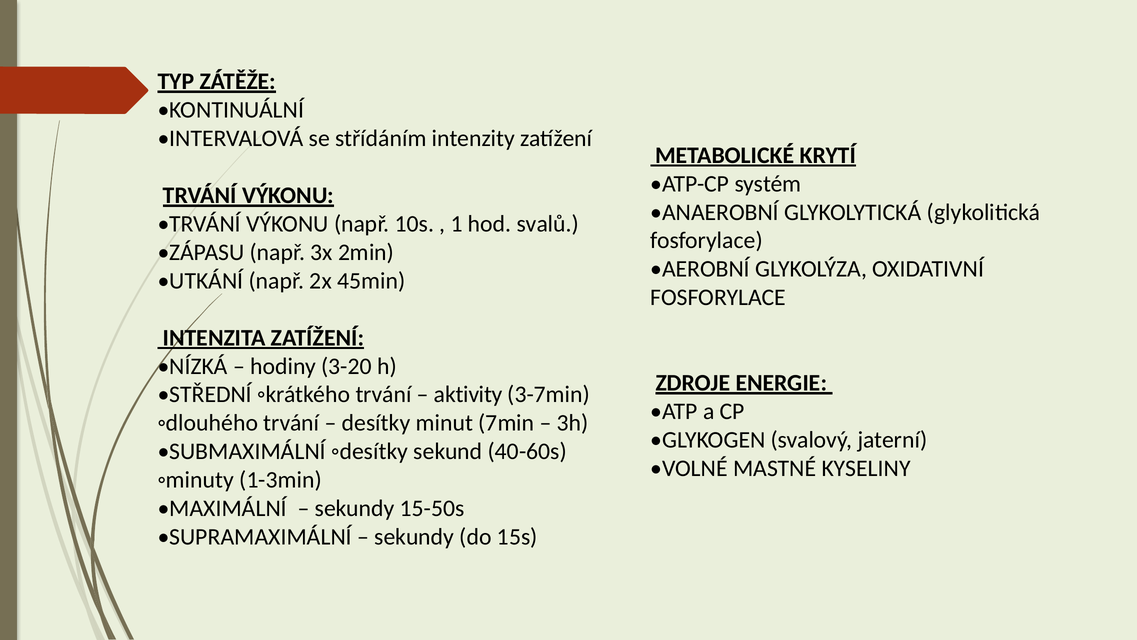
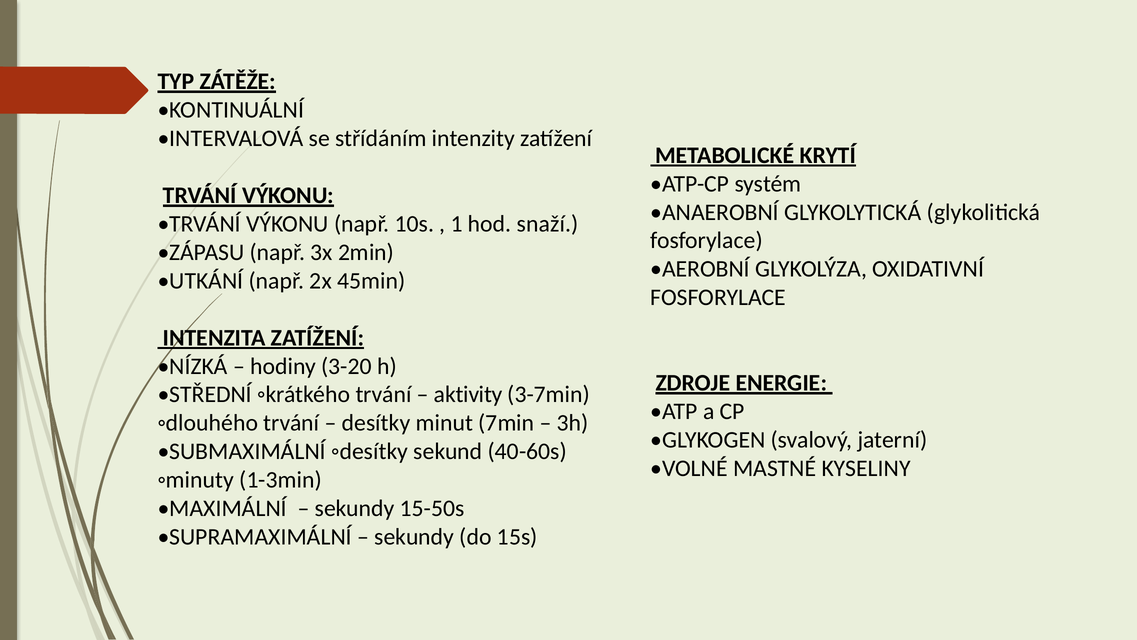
svalů: svalů -> snaží
